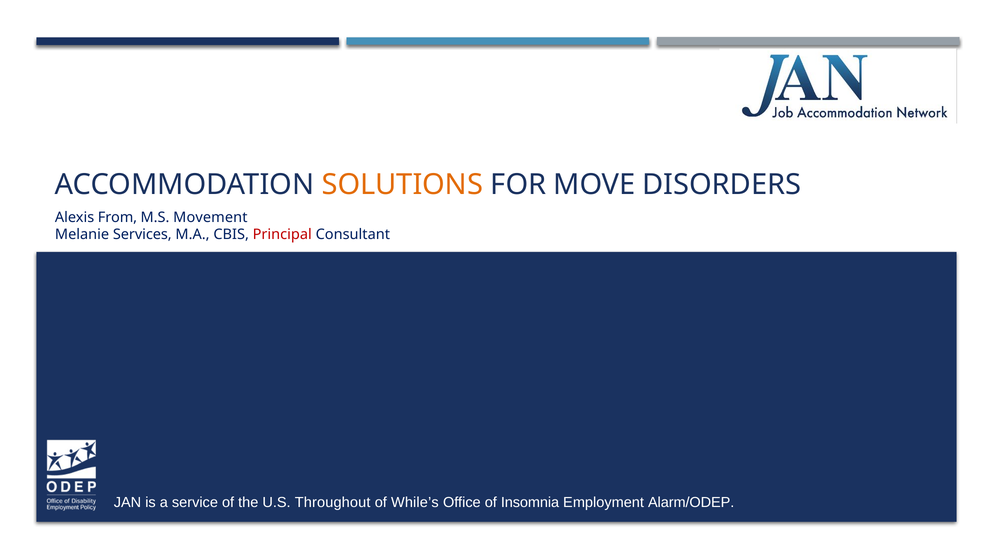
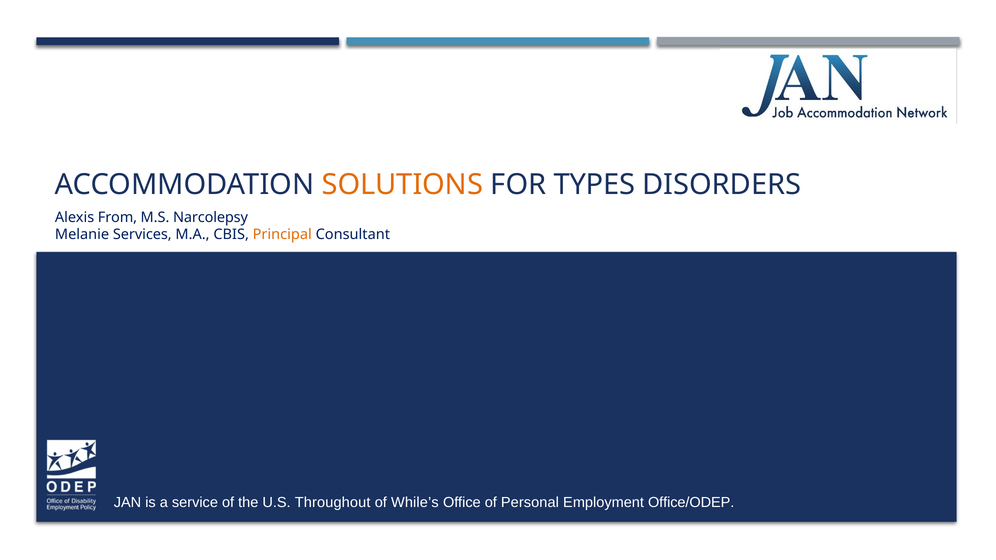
MOVE: MOVE -> TYPES
Movement: Movement -> Narcolepsy
Principal colour: red -> orange
Insomnia: Insomnia -> Personal
Alarm/ODEP: Alarm/ODEP -> Office/ODEP
